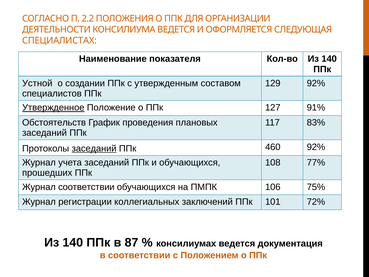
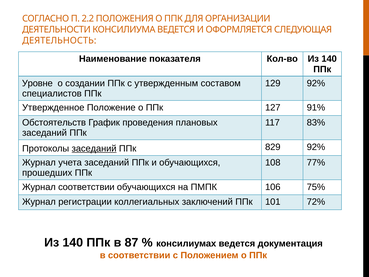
СПЕЦИАЛИСТАХ: СПЕЦИАЛИСТАХ -> ДЕЯТЕЛЬНОСТЬ
Устной: Устной -> Уровне
Утвержденное underline: present -> none
460: 460 -> 829
